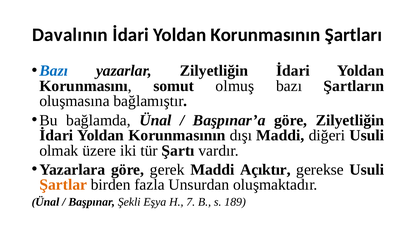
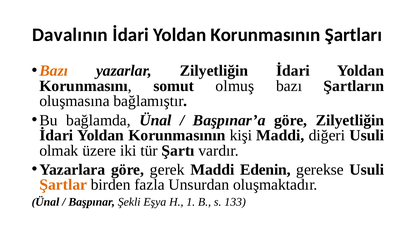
Bazı at (54, 71) colour: blue -> orange
dışı: dışı -> kişi
Açıktır: Açıktır -> Edenin
7: 7 -> 1
189: 189 -> 133
